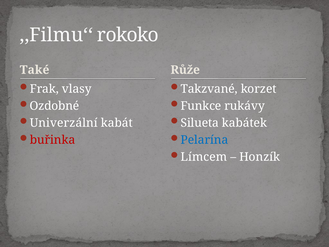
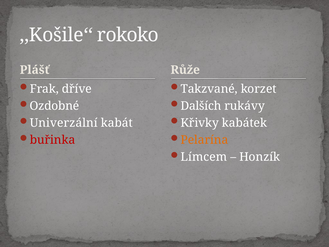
,,Filmu‘‘: ,,Filmu‘‘ -> ,,Košile‘‘
Také: Také -> Plášť
vlasy: vlasy -> dříve
Funkce: Funkce -> Dalších
Silueta: Silueta -> Křivky
Pelarína colour: blue -> orange
